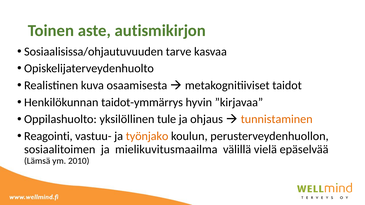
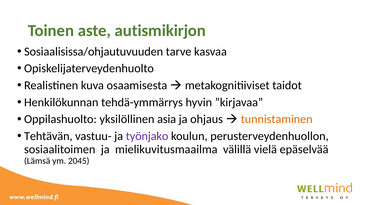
taidot-ymmärrys: taidot-ymmärrys -> tehdä-ymmärrys
tule: tule -> asia
Reagointi: Reagointi -> Tehtävän
työnjako colour: orange -> purple
2010: 2010 -> 2045
